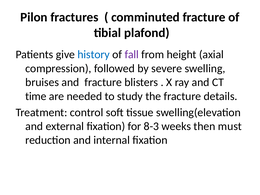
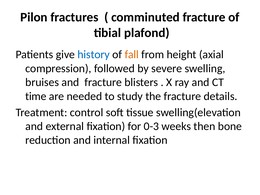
fall colour: purple -> orange
8-3: 8-3 -> 0-3
must: must -> bone
